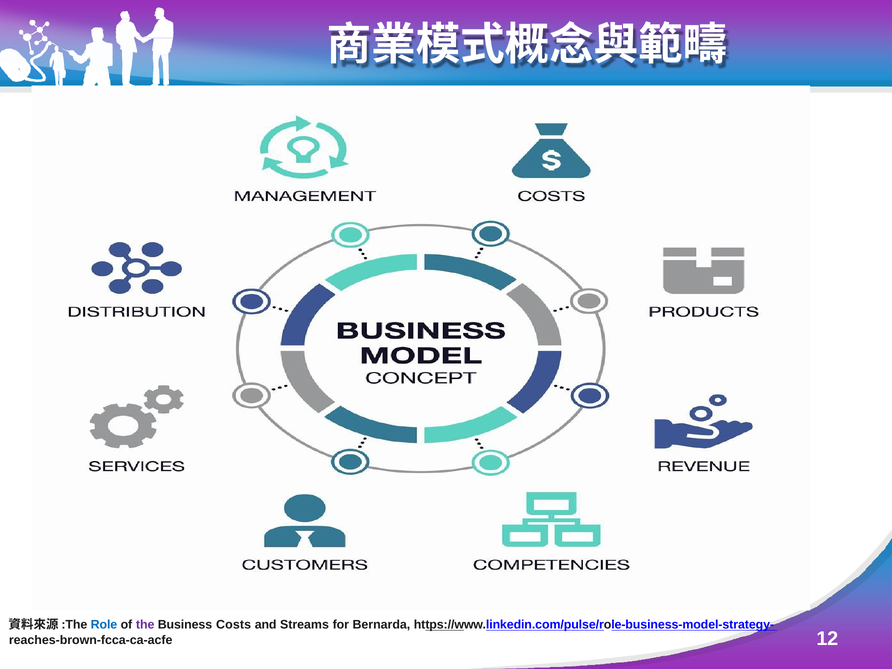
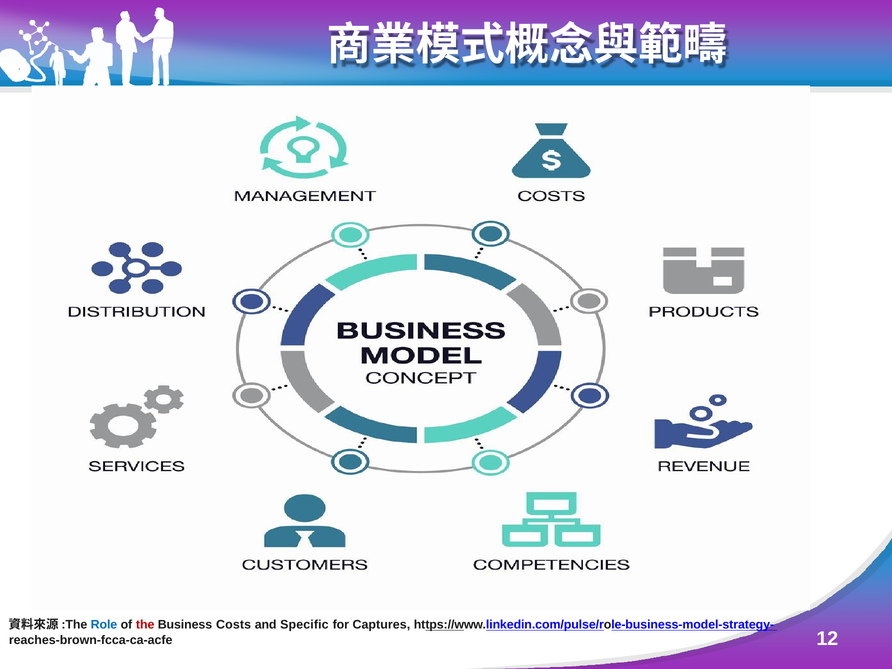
the colour: purple -> red
Streams: Streams -> Specific
Bernarda: Bernarda -> Captures
